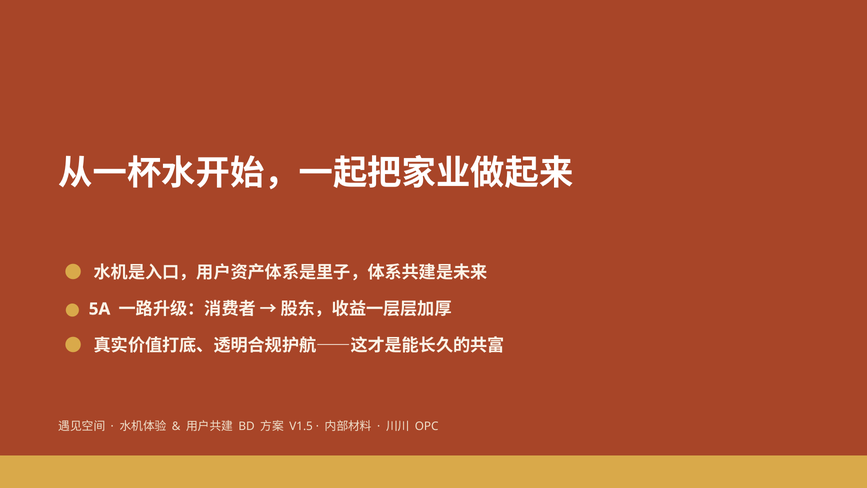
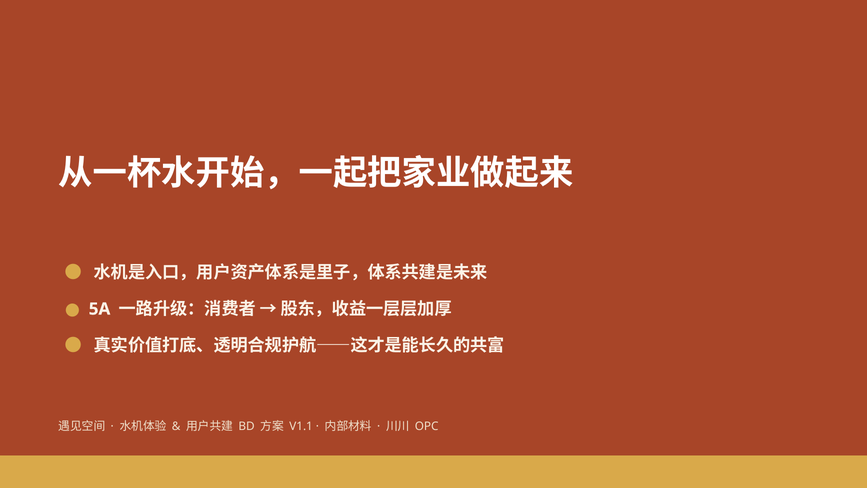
V1.5: V1.5 -> V1.1
